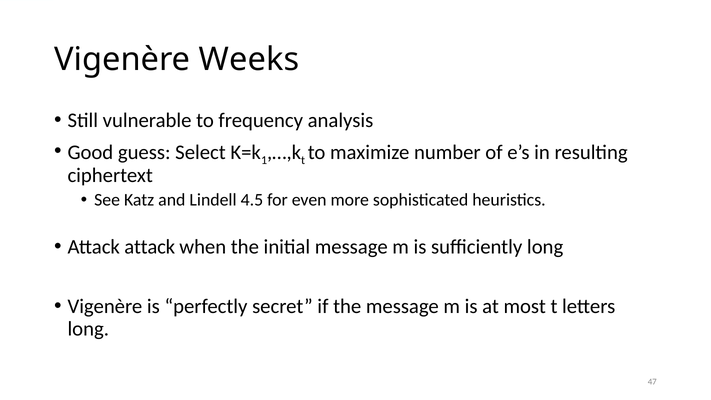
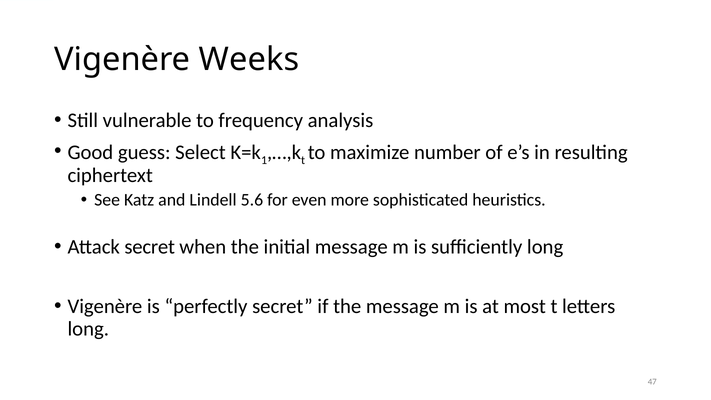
4.5: 4.5 -> 5.6
Attack attack: attack -> secret
